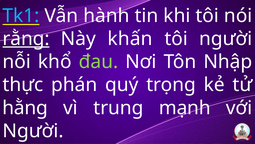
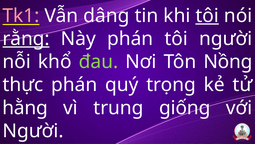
Tk1 colour: light blue -> pink
hành: hành -> dâng
tôi at (207, 16) underline: none -> present
Này khấn: khấn -> phán
Nhập: Nhập -> Nồng
mạnh: mạnh -> giống
